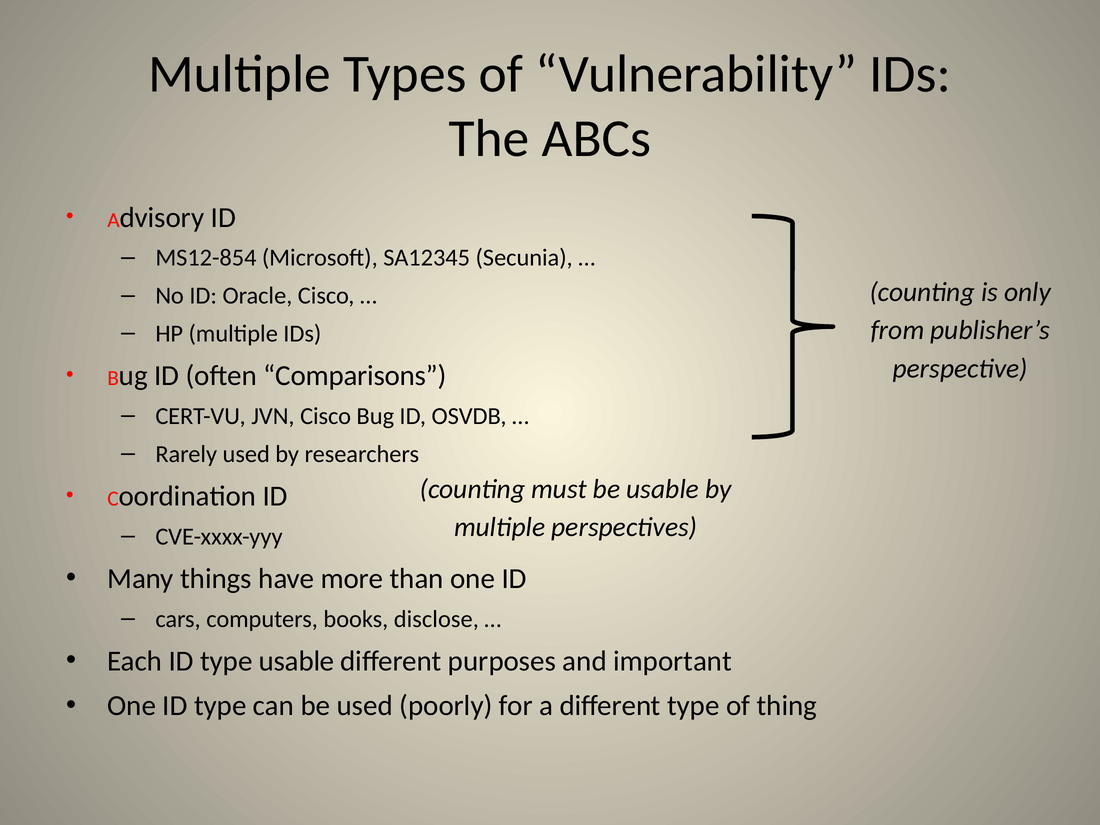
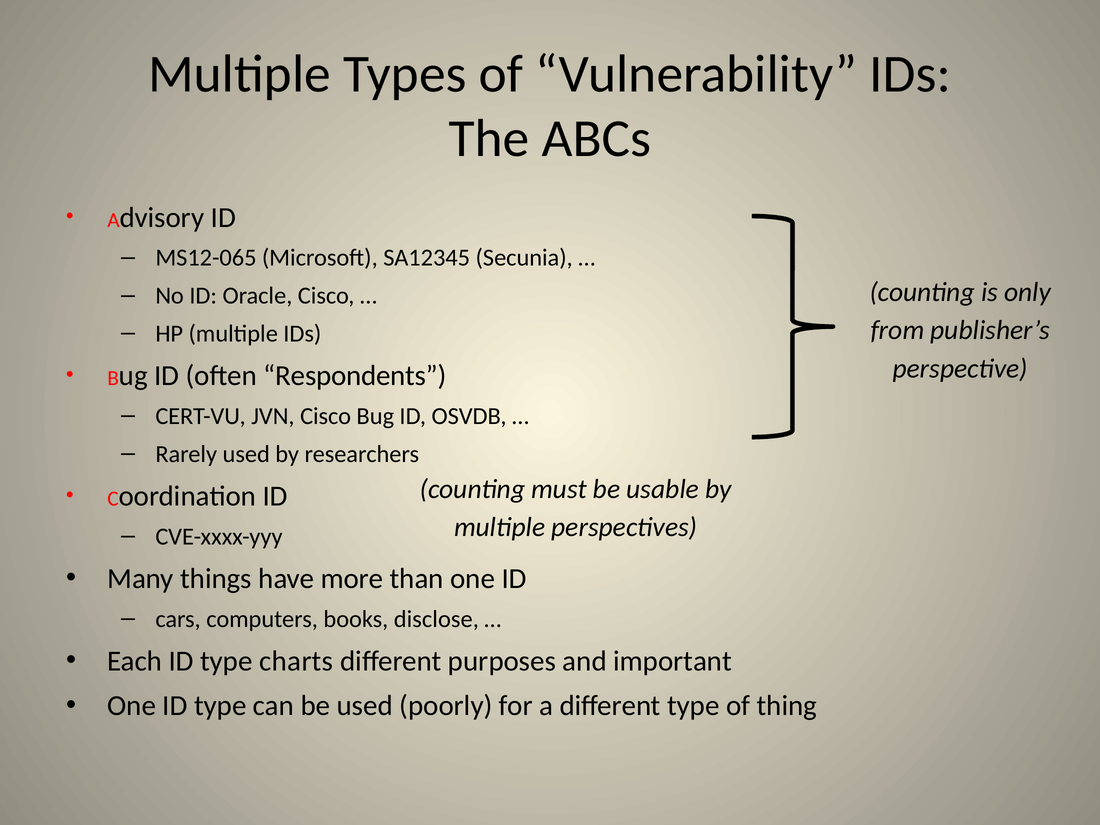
MS12-854: MS12-854 -> MS12-065
Comparisons: Comparisons -> Respondents
type usable: usable -> charts
